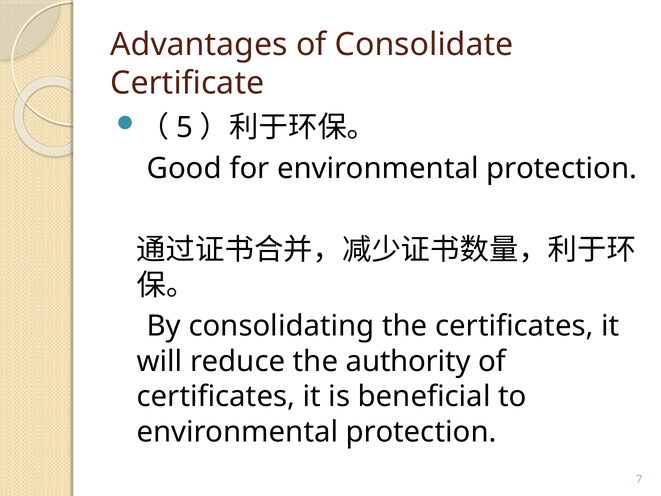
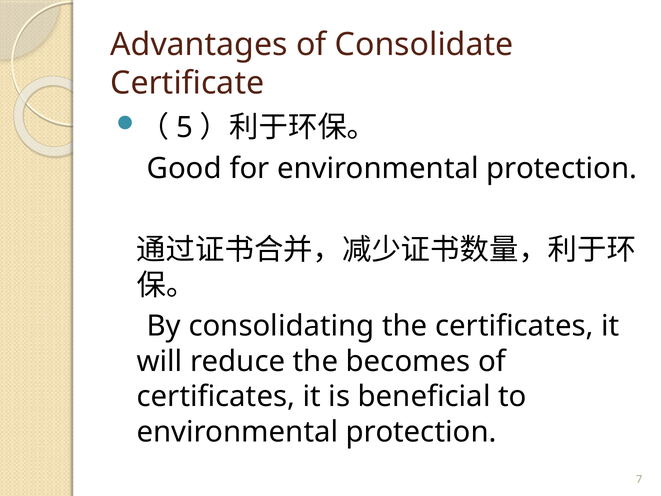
authority: authority -> becomes
